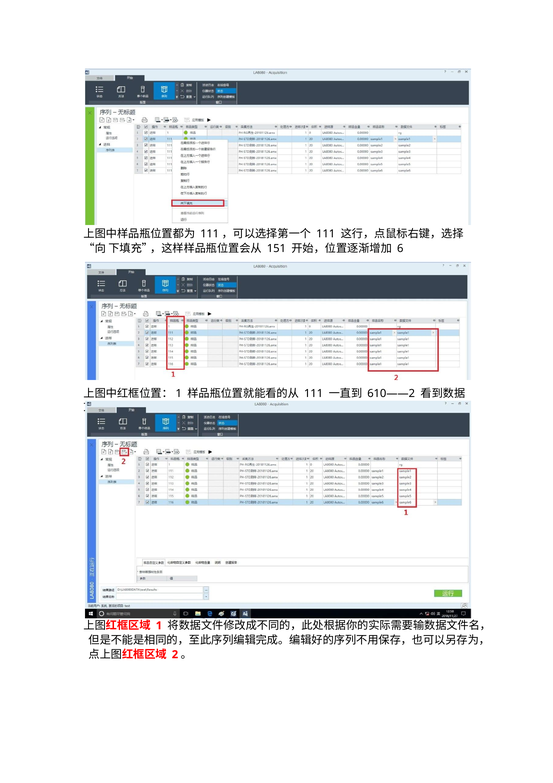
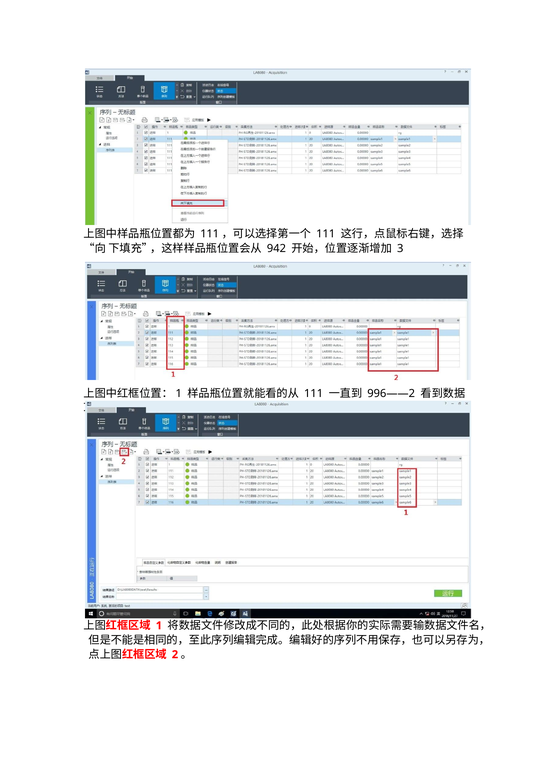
151: 151 -> 942
6: 6 -> 3
610——2: 610——2 -> 996——2
